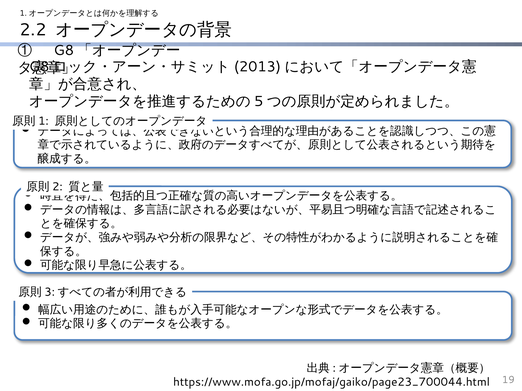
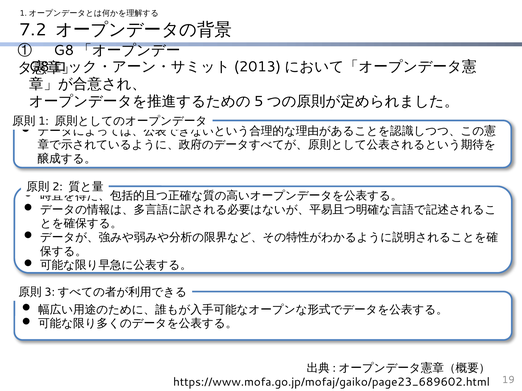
2.2: 2.2 -> 7.2
https://www.mofa.go.jp/mofaj/gaiko/page23_700044.html: https://www.mofa.go.jp/mofaj/gaiko/page23_700044.html -> https://www.mofa.go.jp/mofaj/gaiko/page23_689602.html
